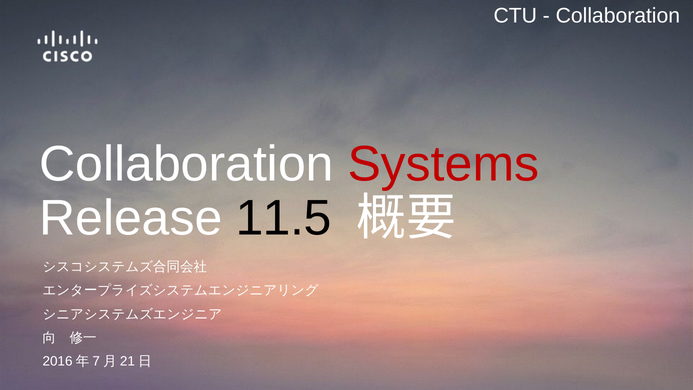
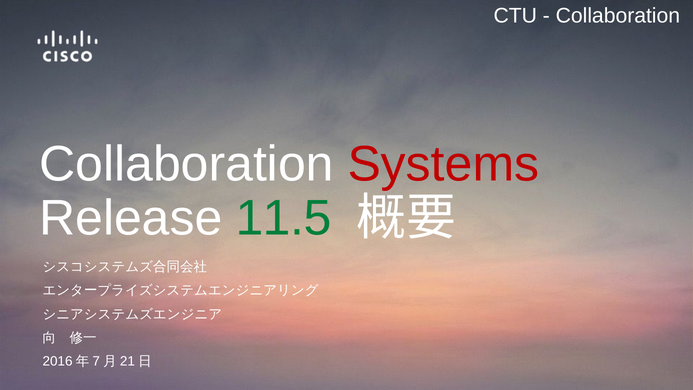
11.5 colour: black -> green
